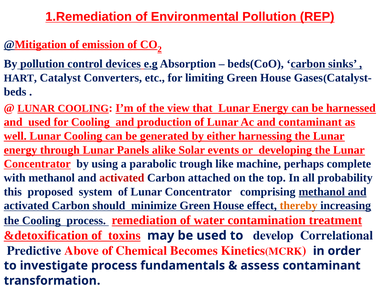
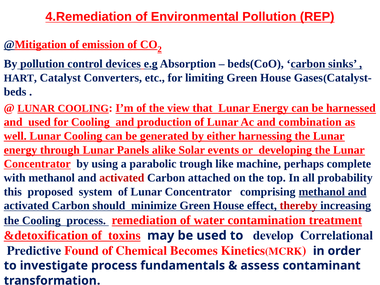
1.Remediation: 1.Remediation -> 4.Remediation
and contaminant: contaminant -> combination
thereby colour: orange -> red
Above: Above -> Found
